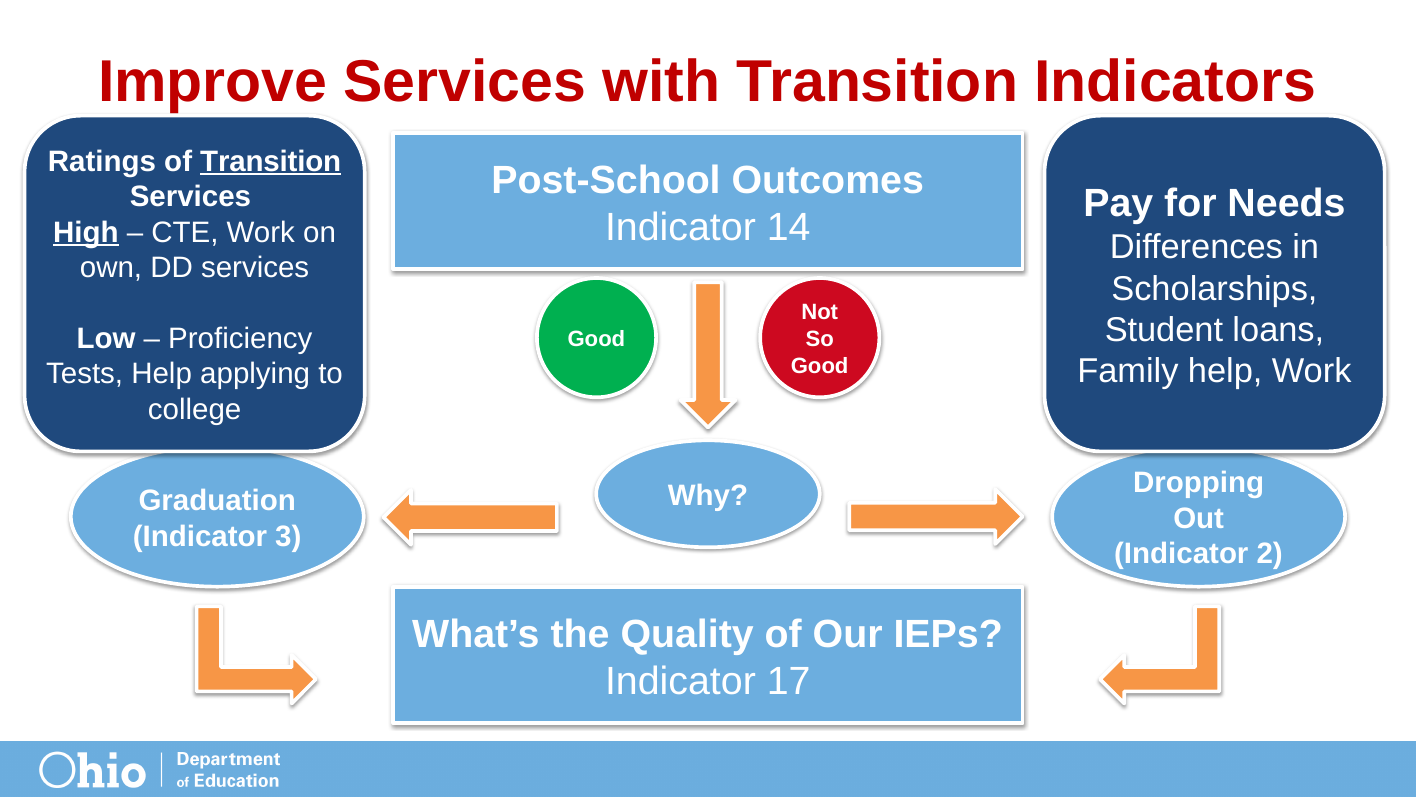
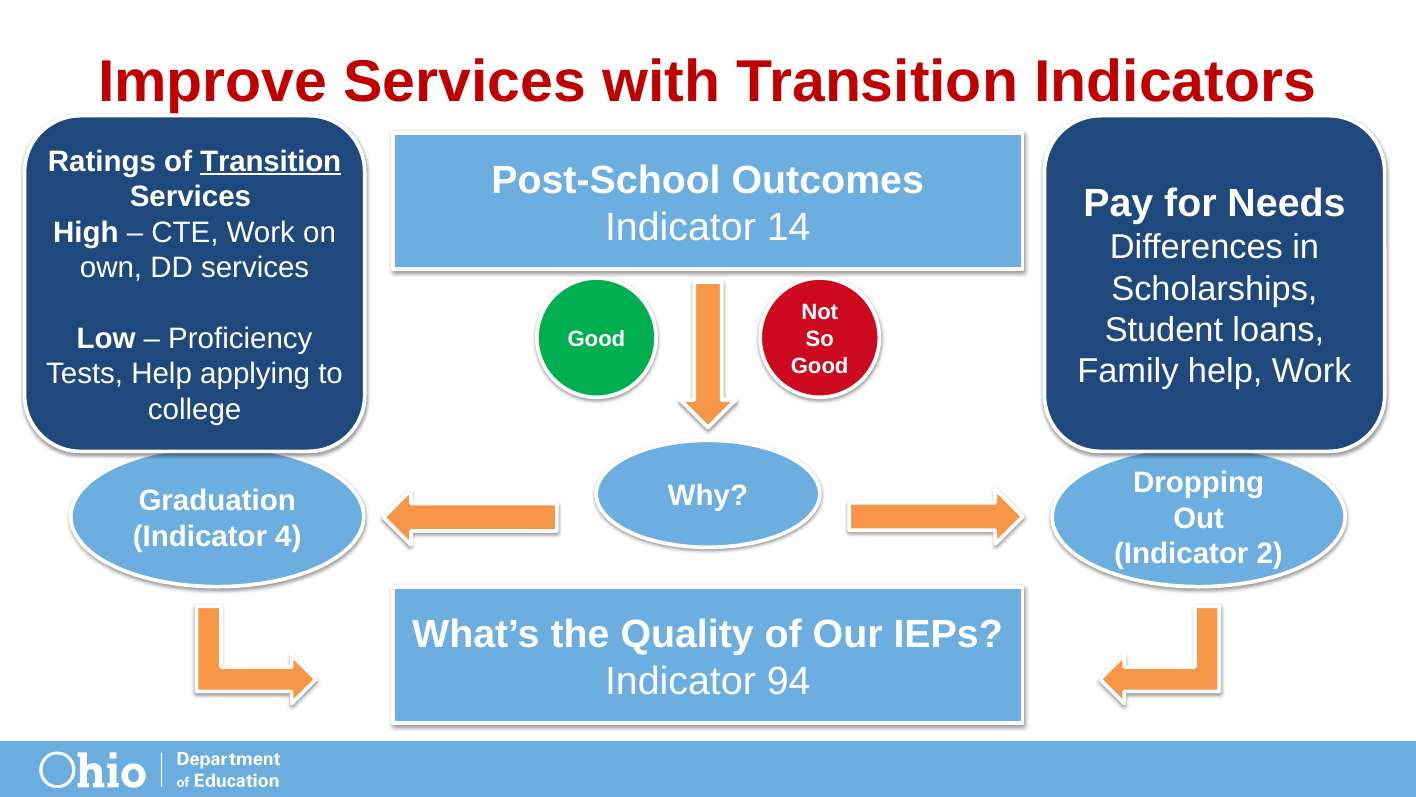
High underline: present -> none
3: 3 -> 4
17: 17 -> 94
